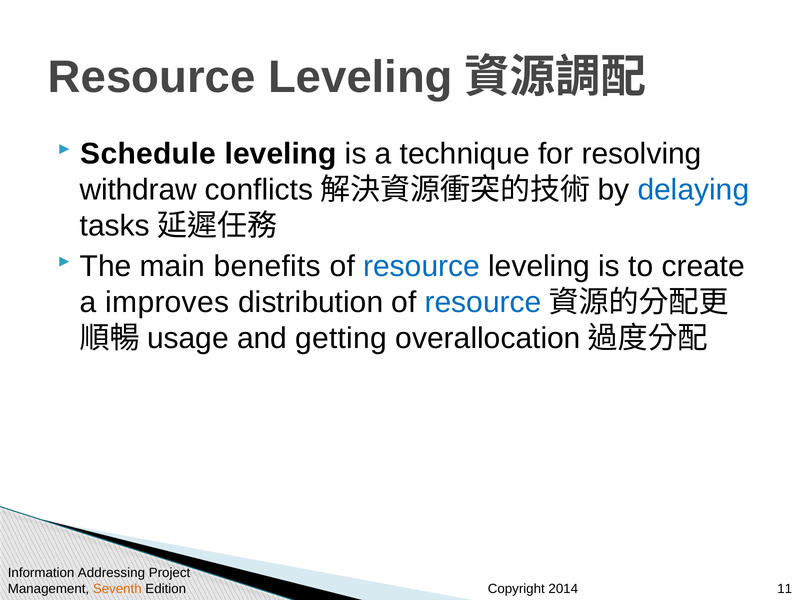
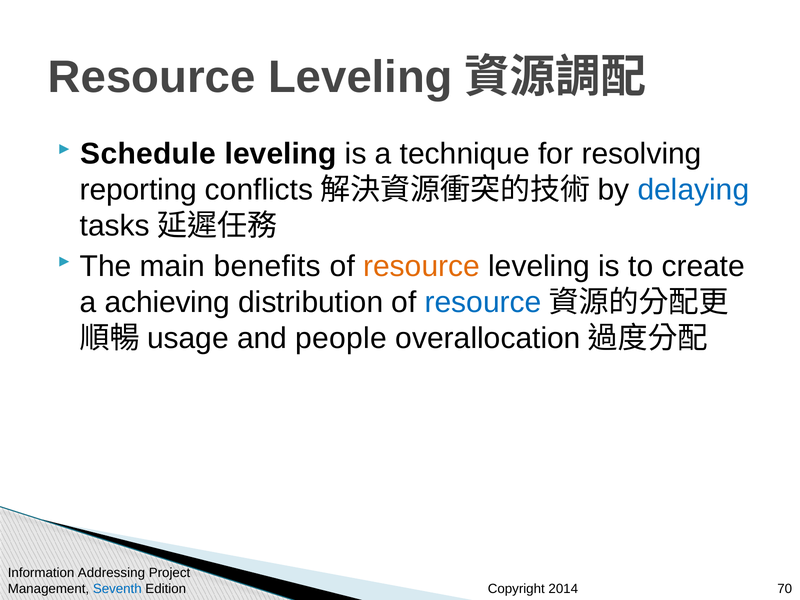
withdraw: withdraw -> reporting
resource at (422, 266) colour: blue -> orange
improves: improves -> achieving
getting: getting -> people
Seventh colour: orange -> blue
11: 11 -> 70
